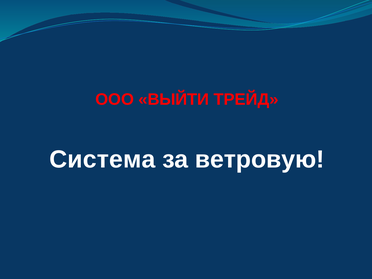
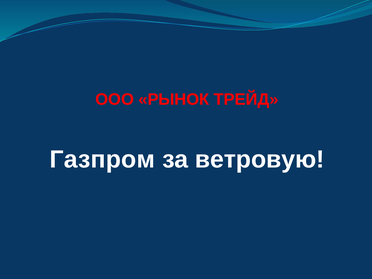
ВЫЙТИ: ВЫЙТИ -> РЫНОК
Система: Система -> Газпром
